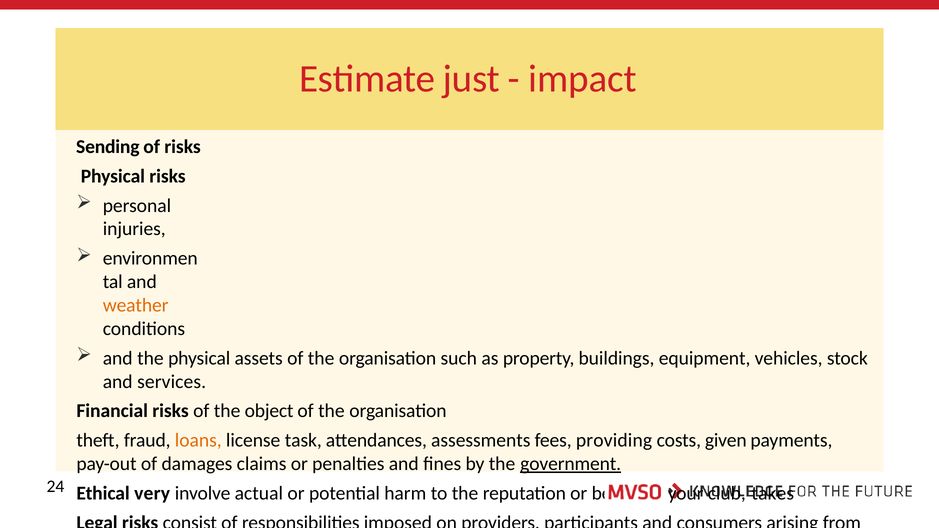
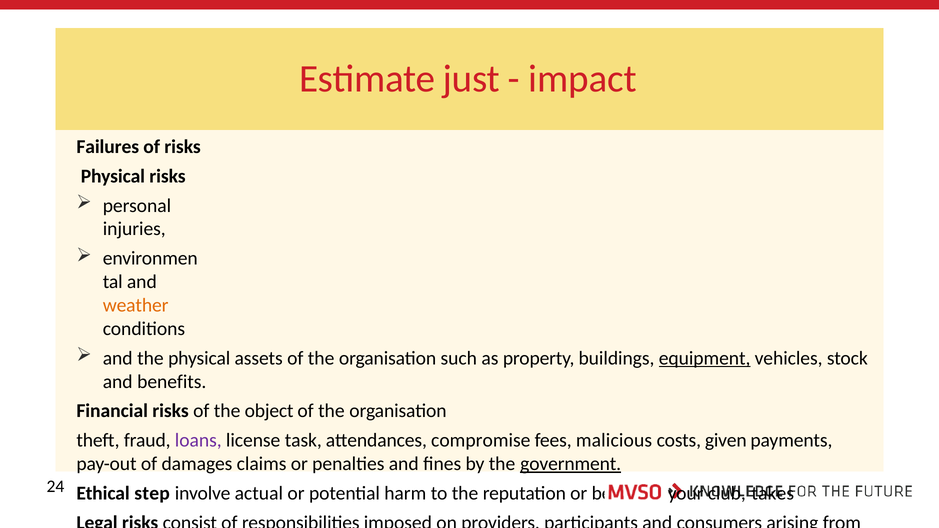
Sending: Sending -> Failures
equipment underline: none -> present
services: services -> benefits
loans colour: orange -> purple
assessments: assessments -> compromise
providing: providing -> malicious
very: very -> step
